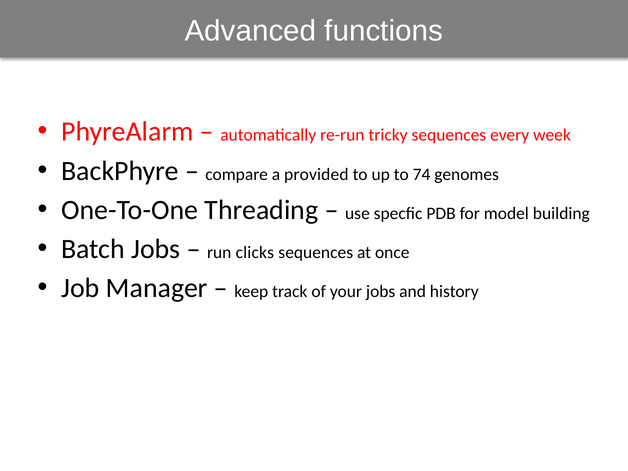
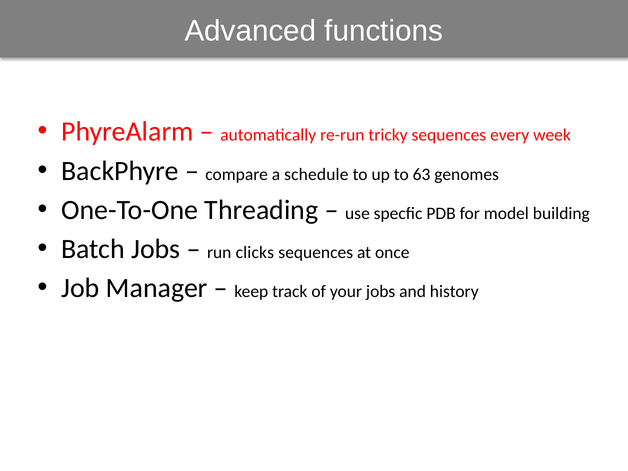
provided: provided -> schedule
74: 74 -> 63
